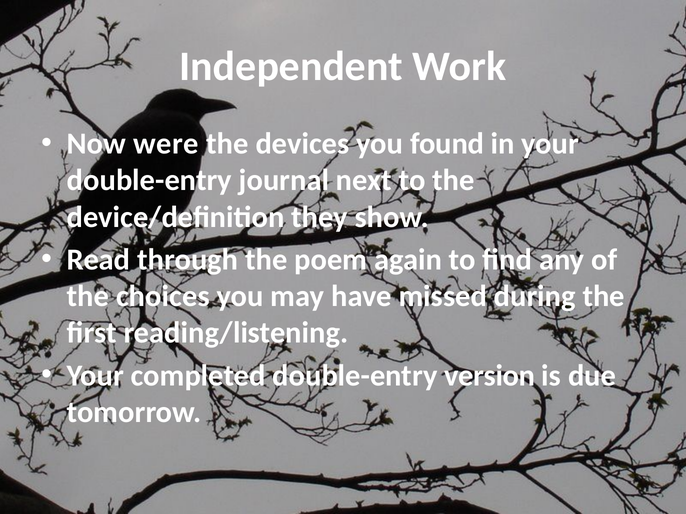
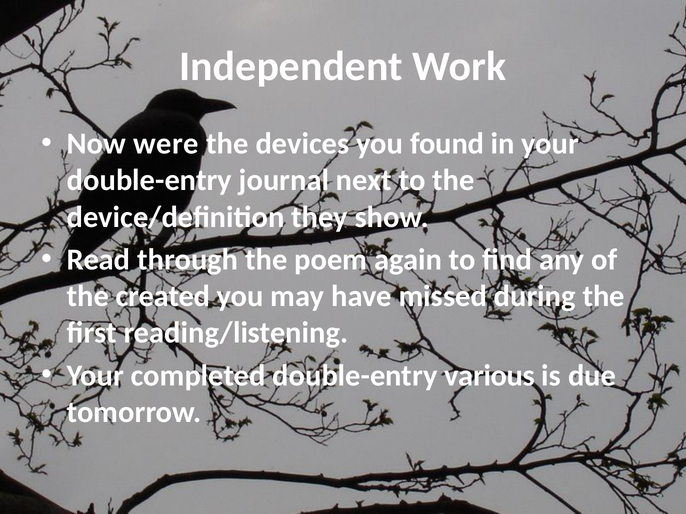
choices: choices -> created
version: version -> various
